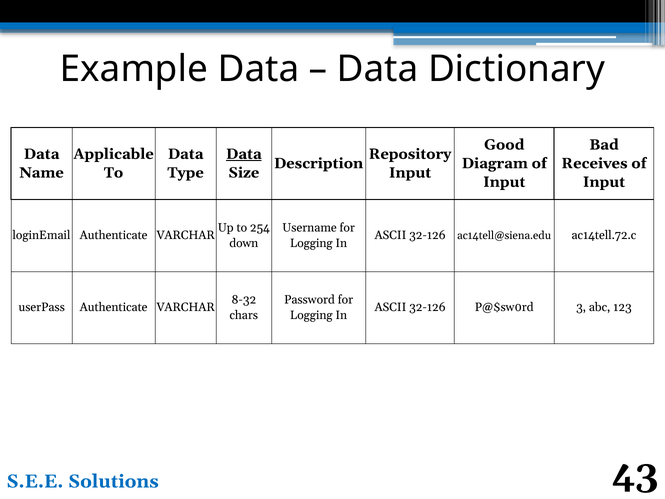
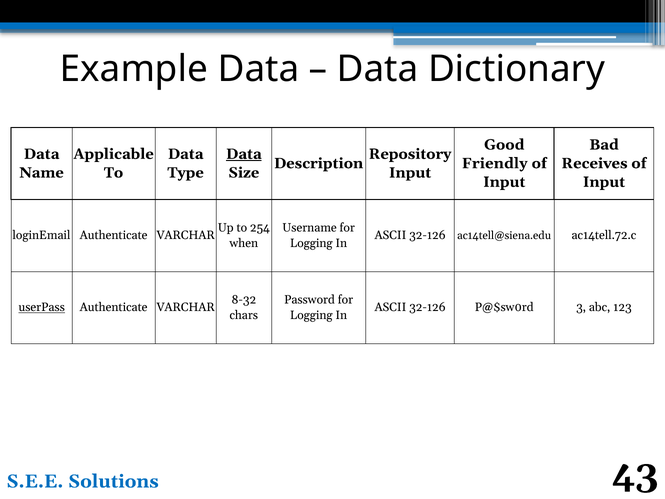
Diagram: Diagram -> Friendly
down: down -> when
userPass underline: none -> present
